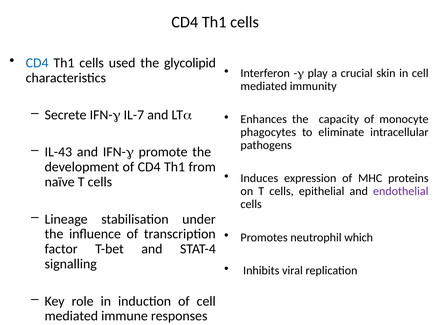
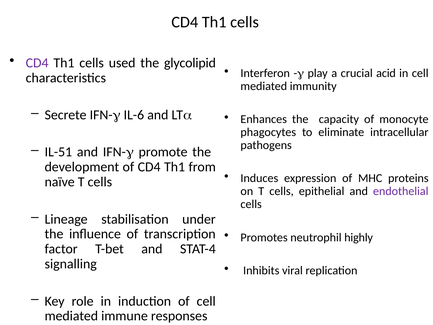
CD4 at (37, 63) colour: blue -> purple
skin: skin -> acid
IL-7: IL-7 -> IL-6
IL-43: IL-43 -> IL-51
which: which -> highly
